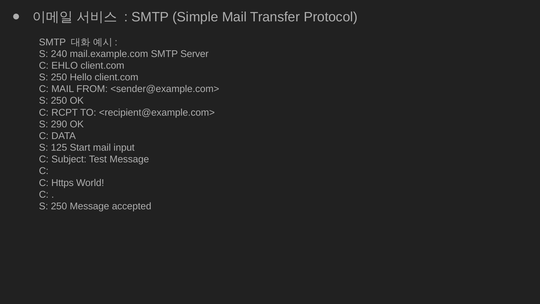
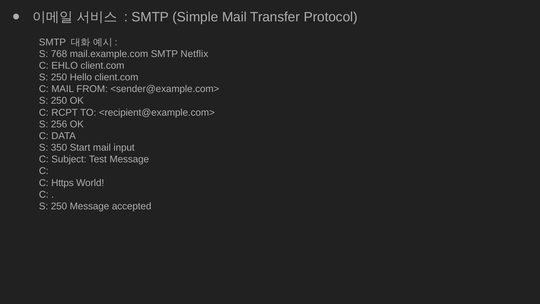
240: 240 -> 768
Server: Server -> Netflix
290: 290 -> 256
125: 125 -> 350
